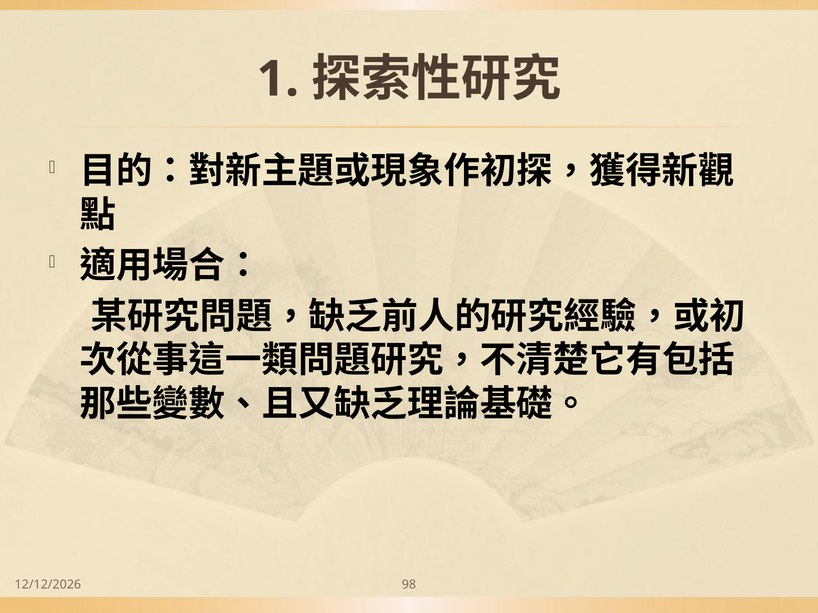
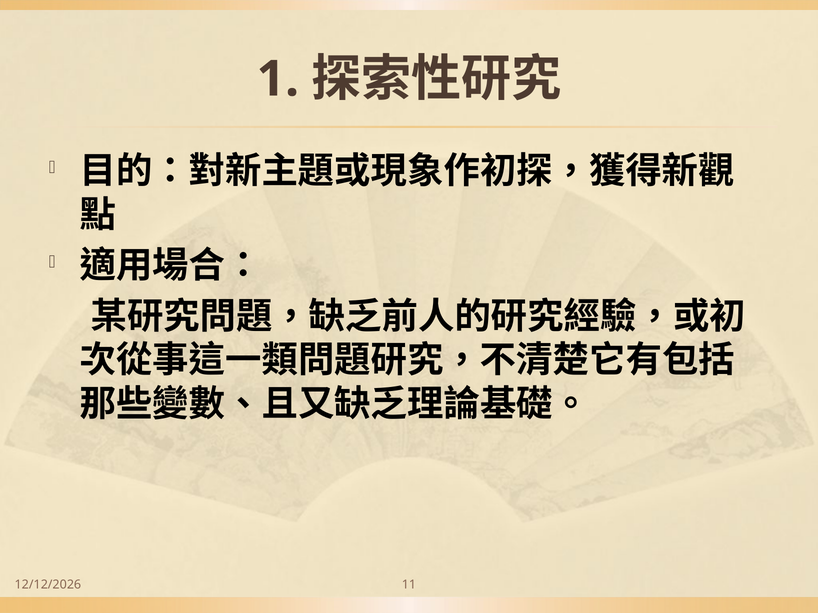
98: 98 -> 11
